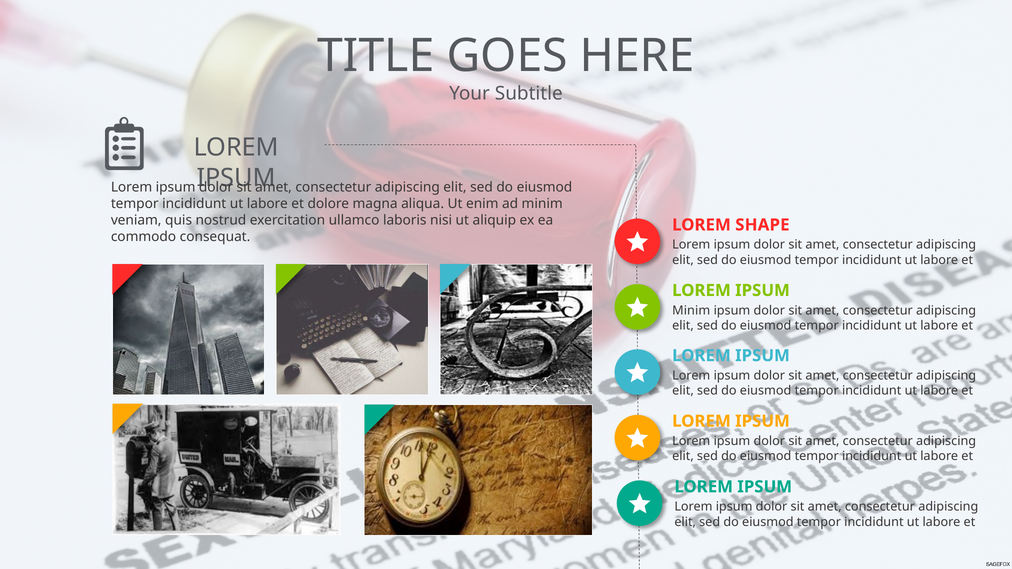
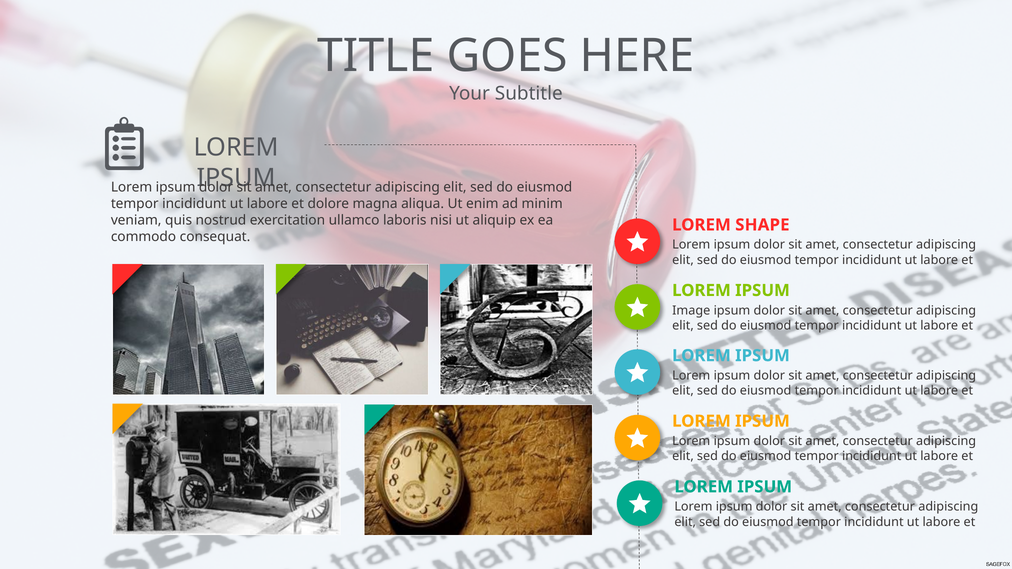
Minim at (691, 311): Minim -> Image
